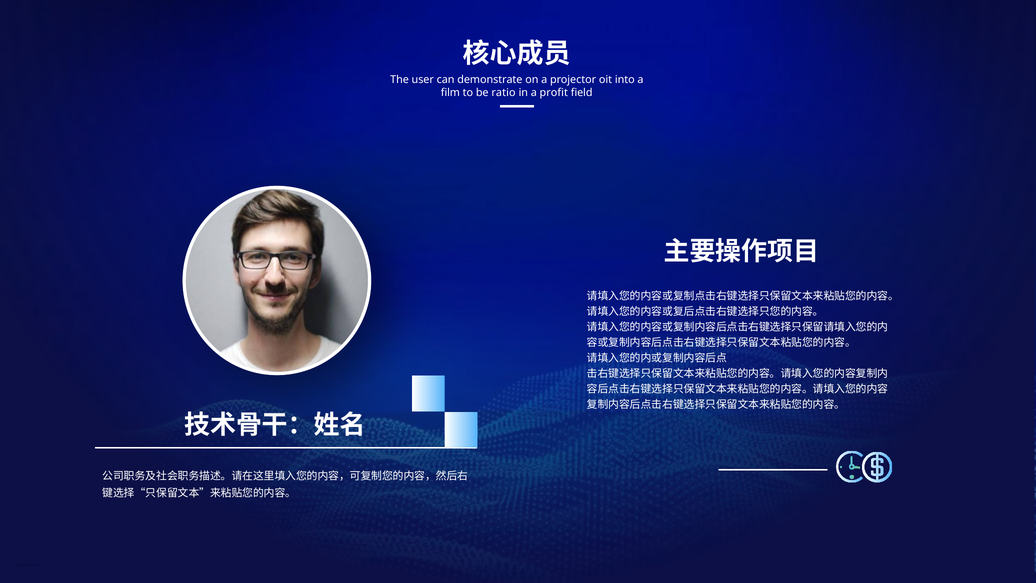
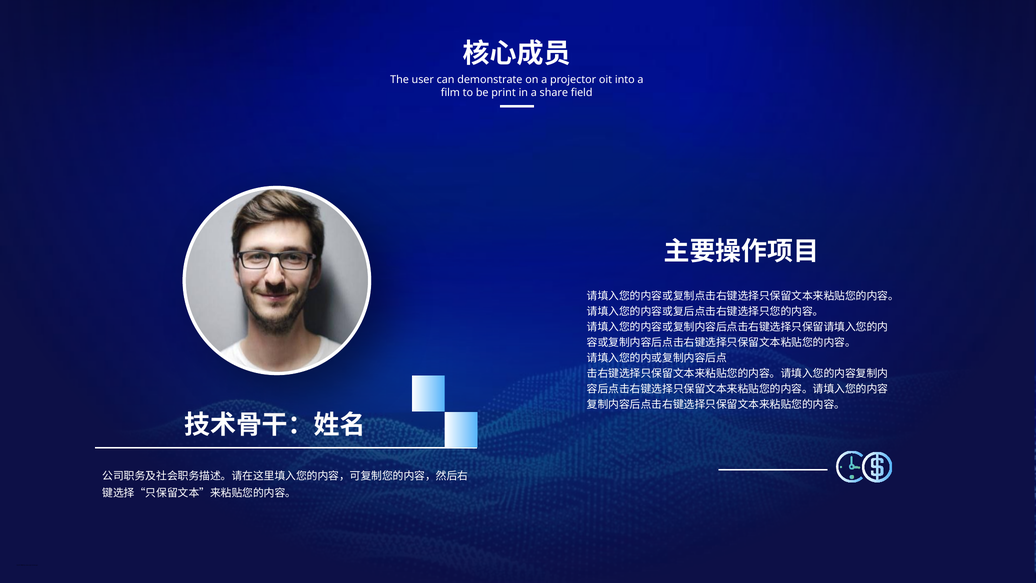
ratio: ratio -> print
profit: profit -> share
